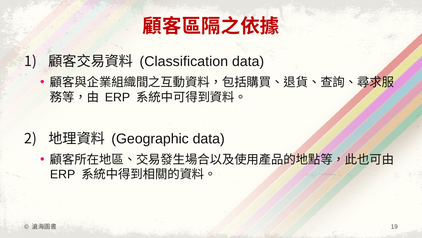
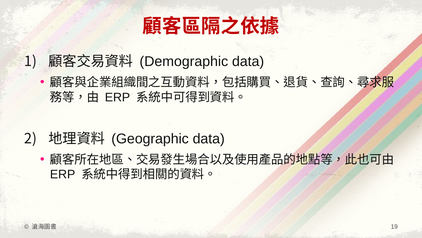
Classification: Classification -> Demographic
